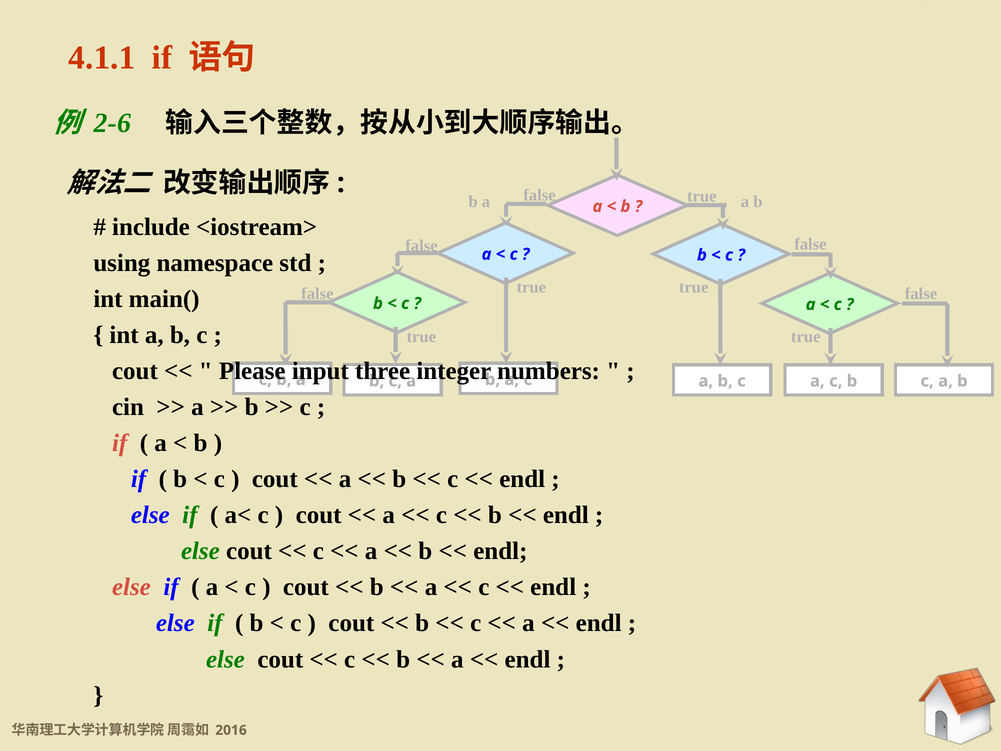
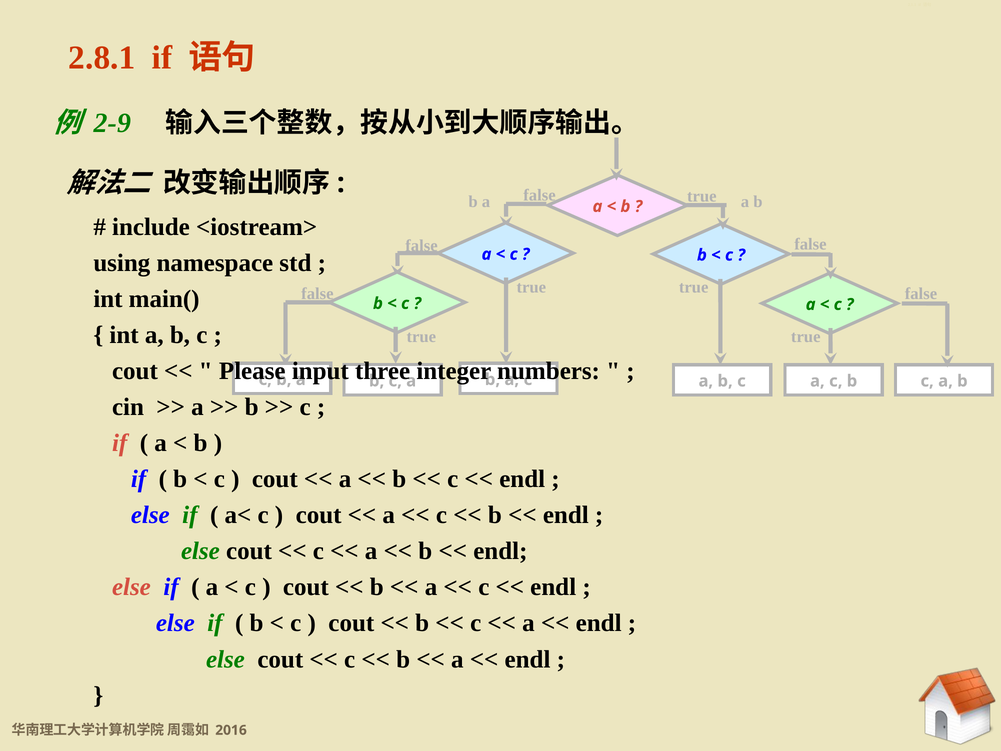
4.1.1: 4.1.1 -> 2.8.1
2-6: 2-6 -> 2-9
